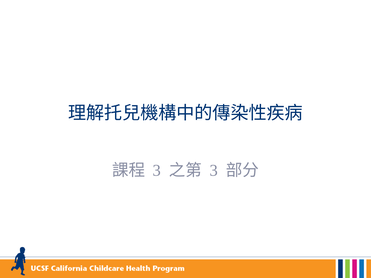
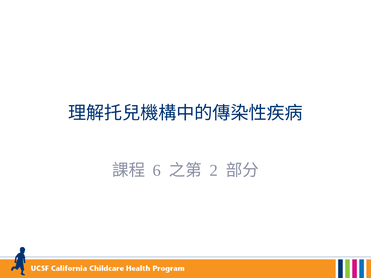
3 at (157, 171): 3 -> 6
3 at (214, 171): 3 -> 2
